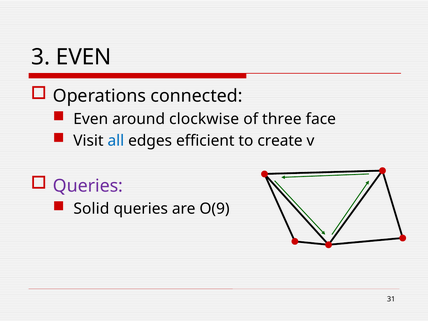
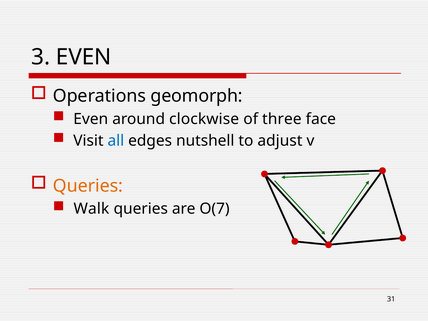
connected: connected -> geomorph
efficient: efficient -> nutshell
create: create -> adjust
Queries at (88, 186) colour: purple -> orange
Solid: Solid -> Walk
O(9: O(9 -> O(7
